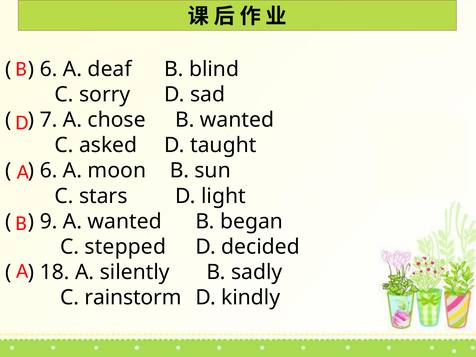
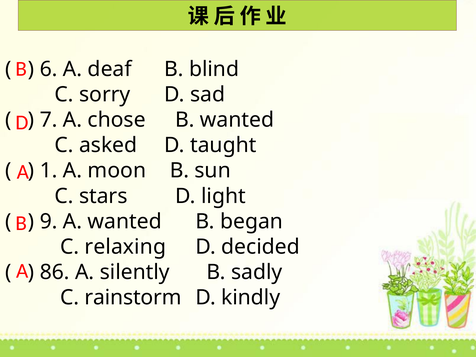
6 at (49, 171): 6 -> 1
stepped: stepped -> relaxing
18: 18 -> 86
